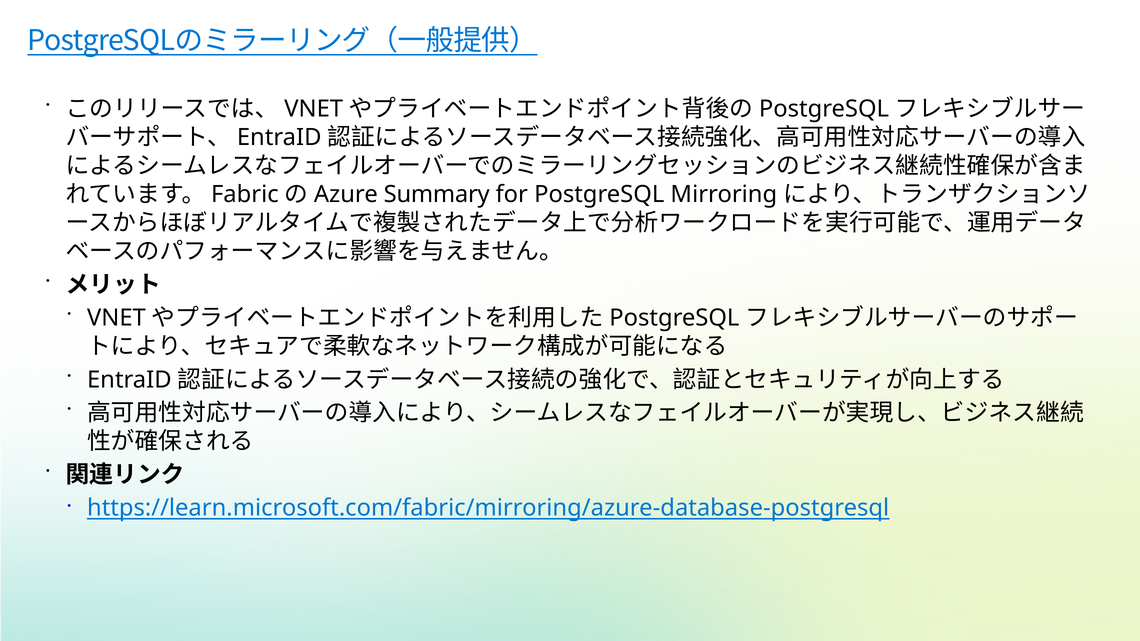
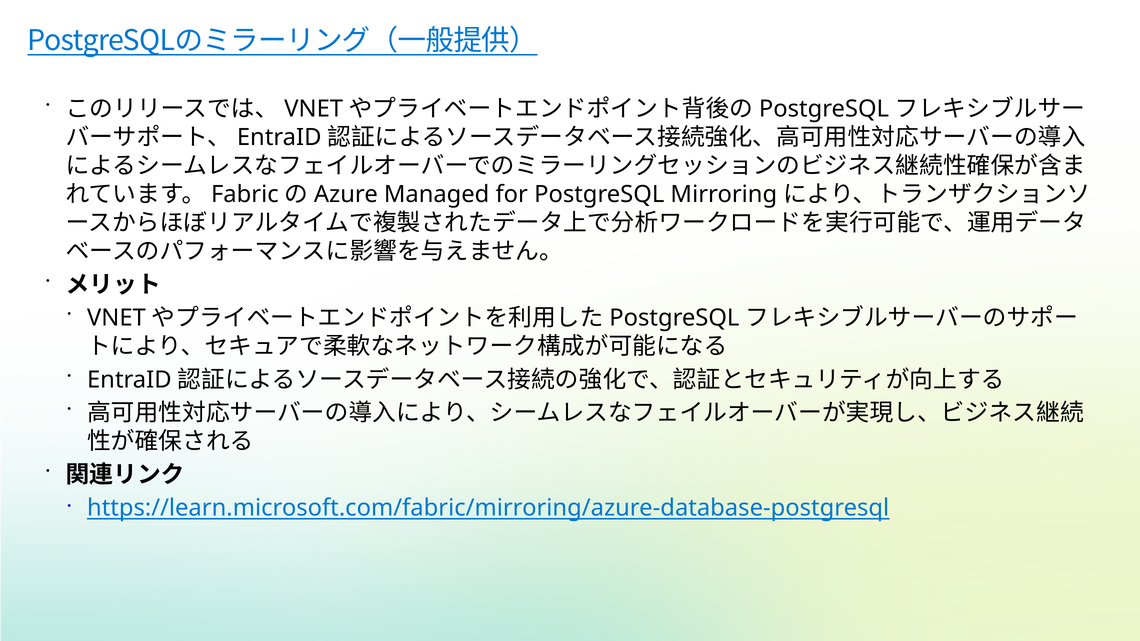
Summary: Summary -> Managed
